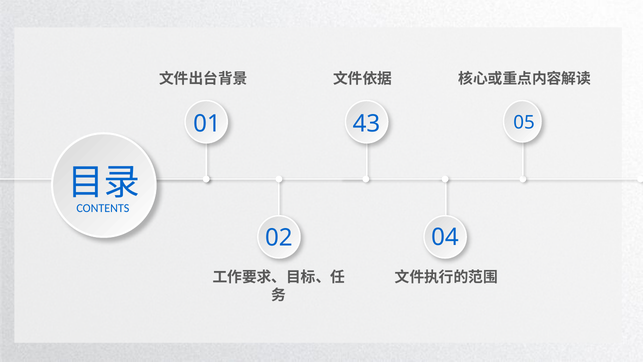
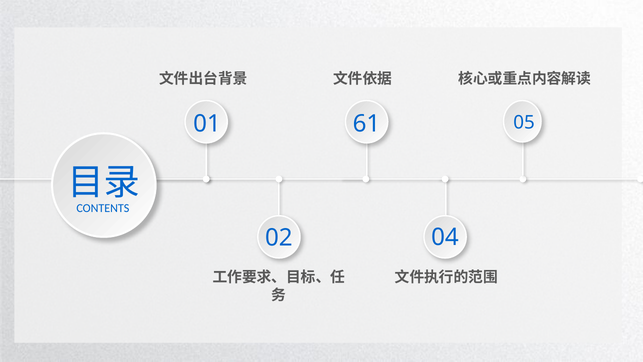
43: 43 -> 61
